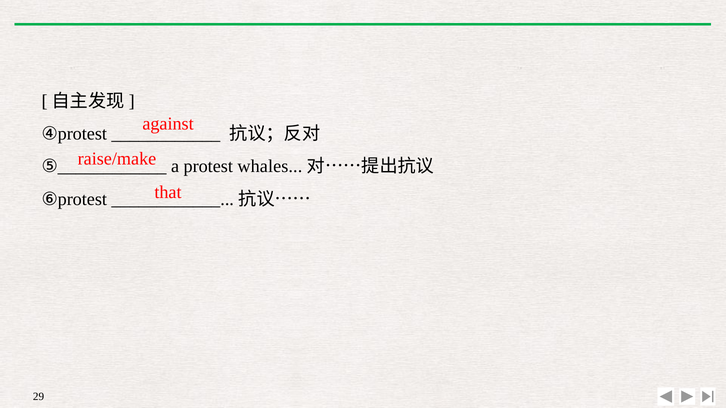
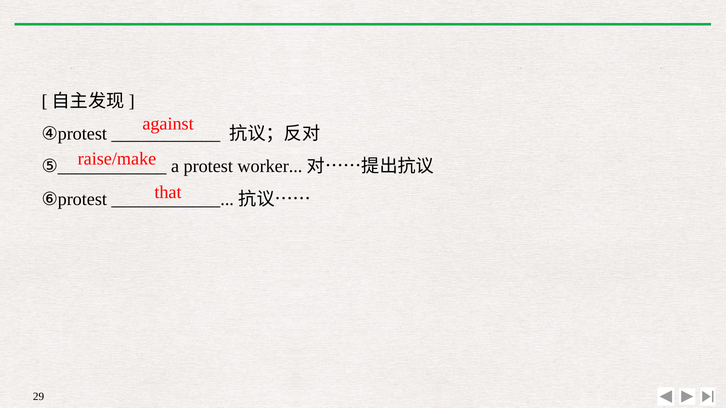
whales: whales -> worker
